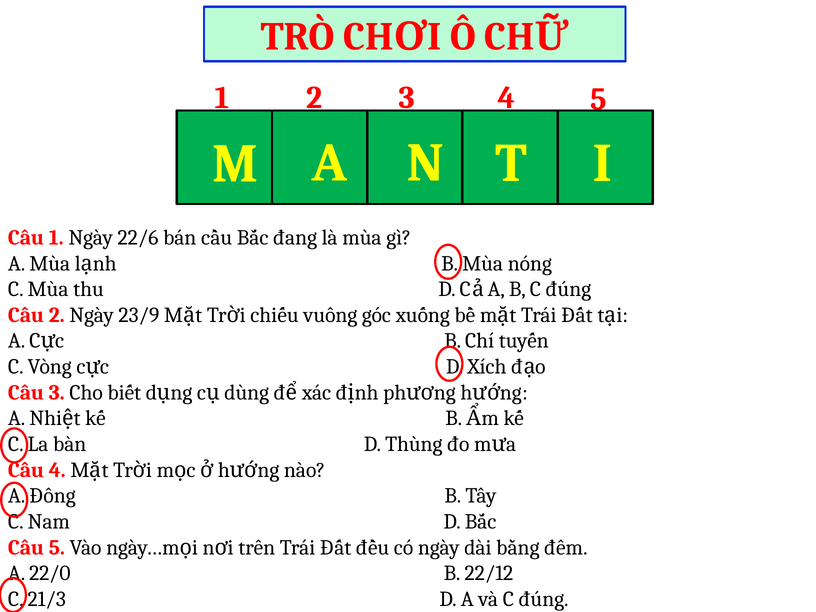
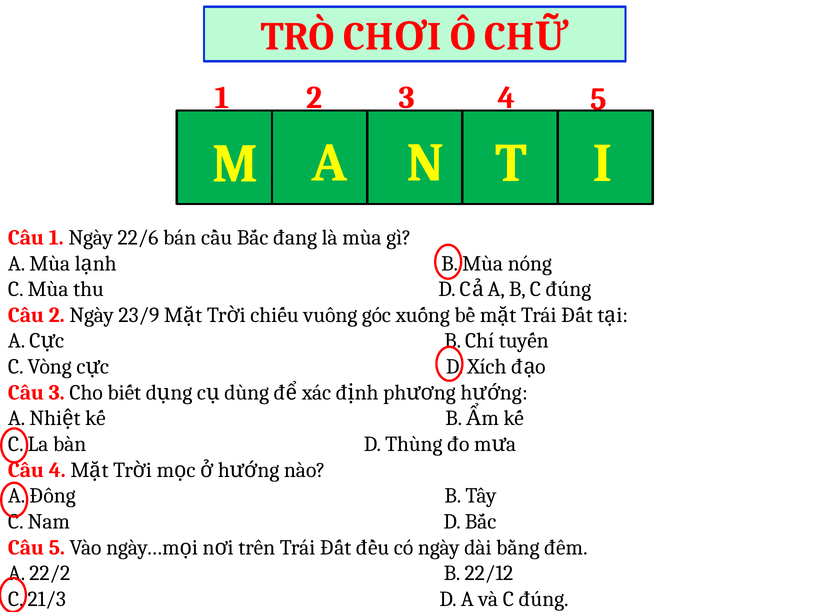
22/0: 22/0 -> 22/2
